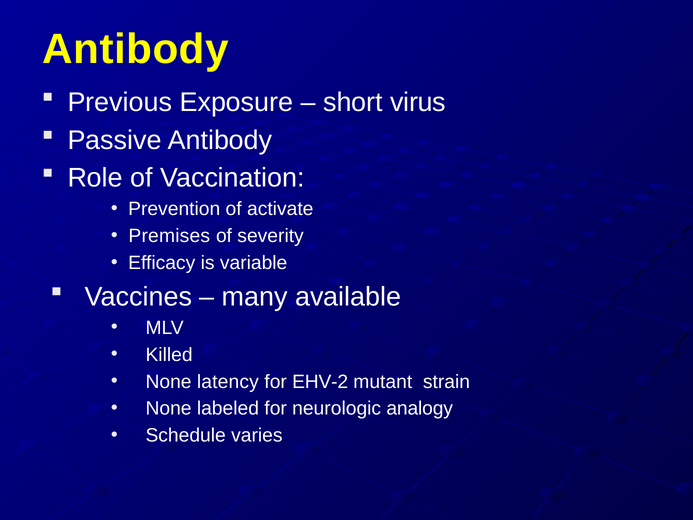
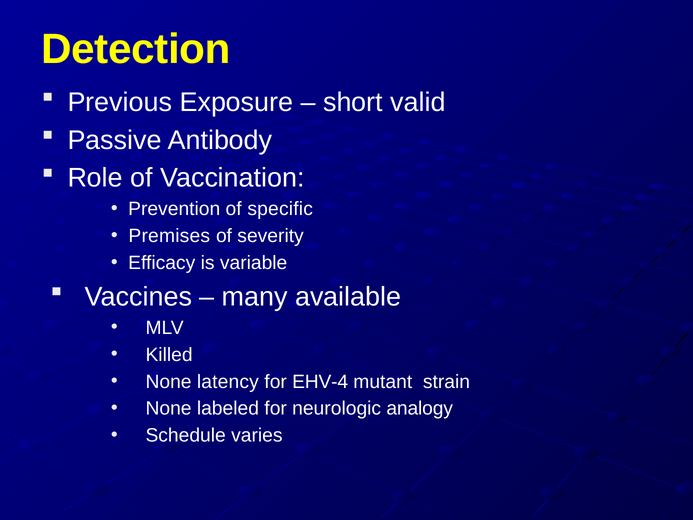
Antibody at (135, 49): Antibody -> Detection
virus: virus -> valid
activate: activate -> specific
EHV-2: EHV-2 -> EHV-4
